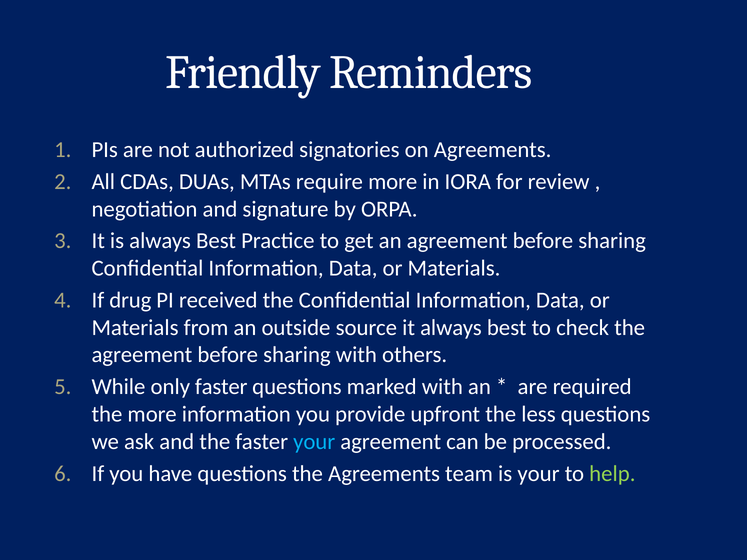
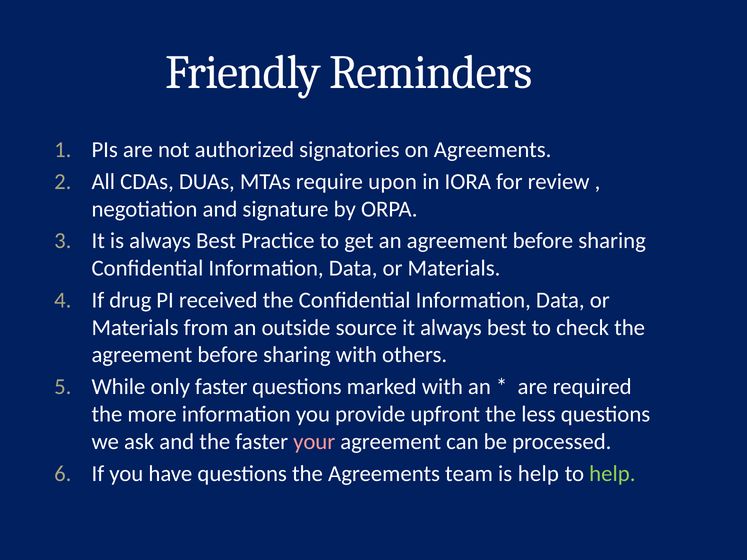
require more: more -> upon
your at (314, 442) colour: light blue -> pink
is your: your -> help
